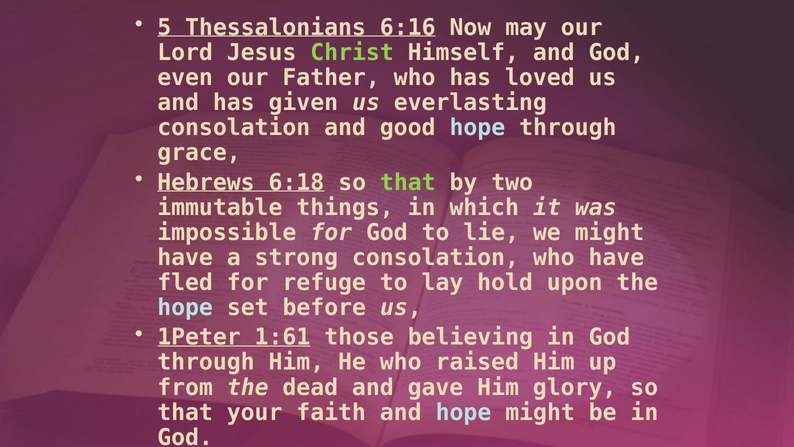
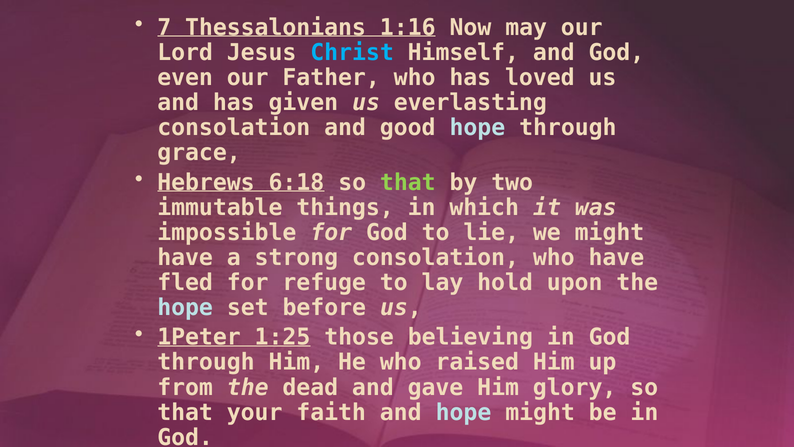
5: 5 -> 7
6:16: 6:16 -> 1:16
Christ colour: light green -> light blue
1:61: 1:61 -> 1:25
